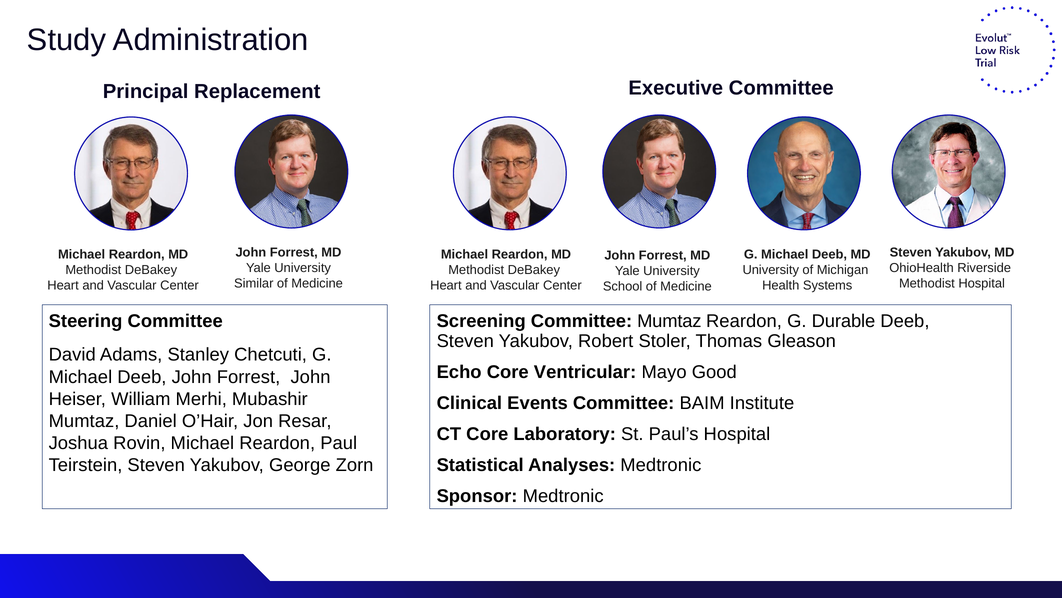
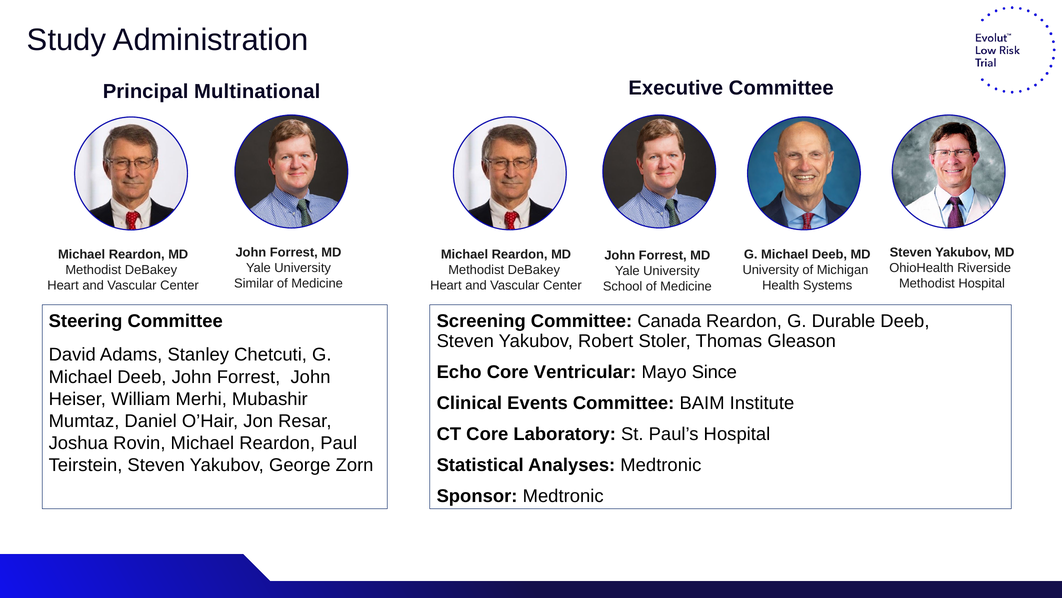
Replacement: Replacement -> Multinational
Committee Mumtaz: Mumtaz -> Canada
Good: Good -> Since
